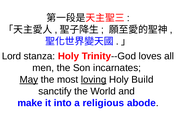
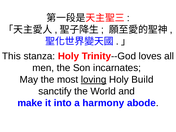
Lord: Lord -> This
May underline: present -> none
religious: religious -> harmony
